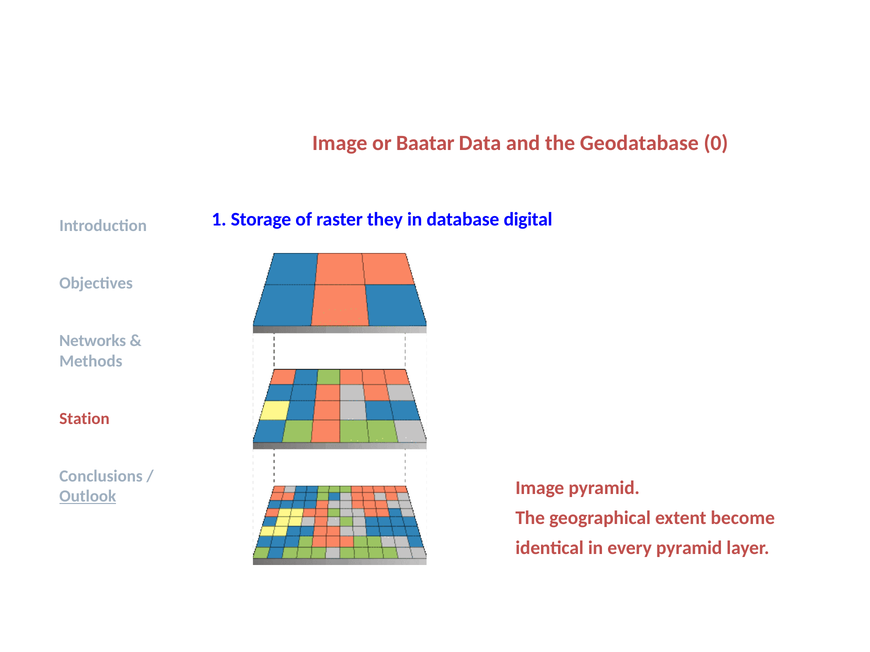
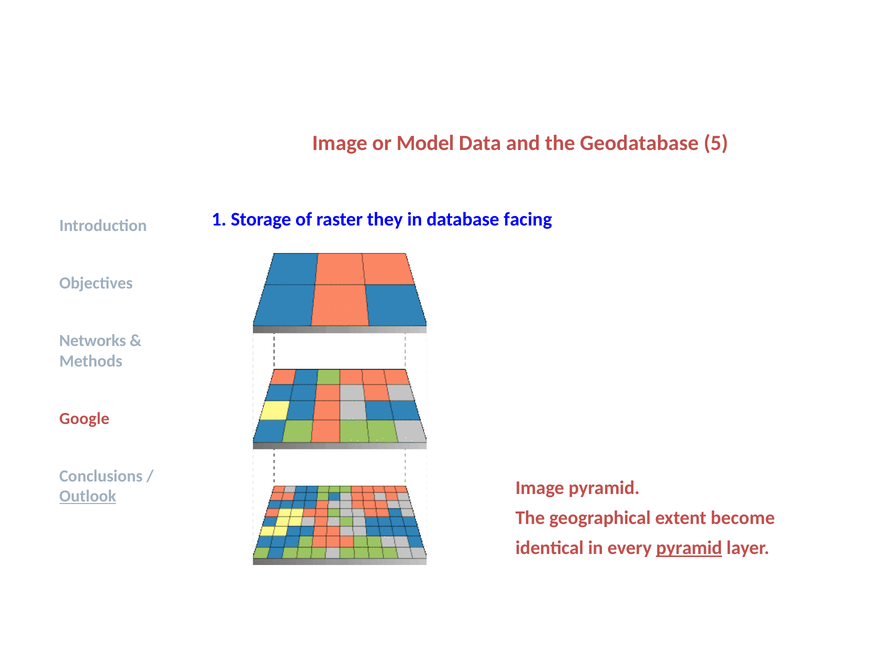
Baatar: Baatar -> Model
0: 0 -> 5
digital: digital -> facing
Station: Station -> Google
pyramid at (689, 548) underline: none -> present
